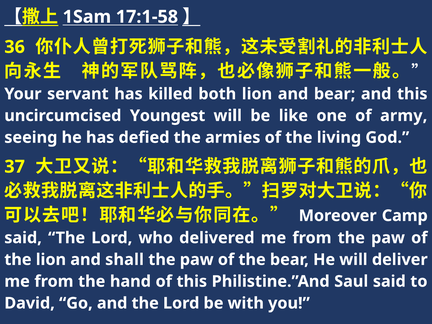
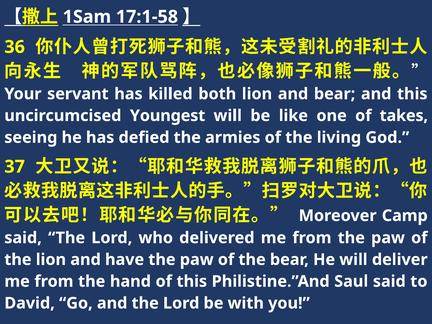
army: army -> takes
shall: shall -> have
